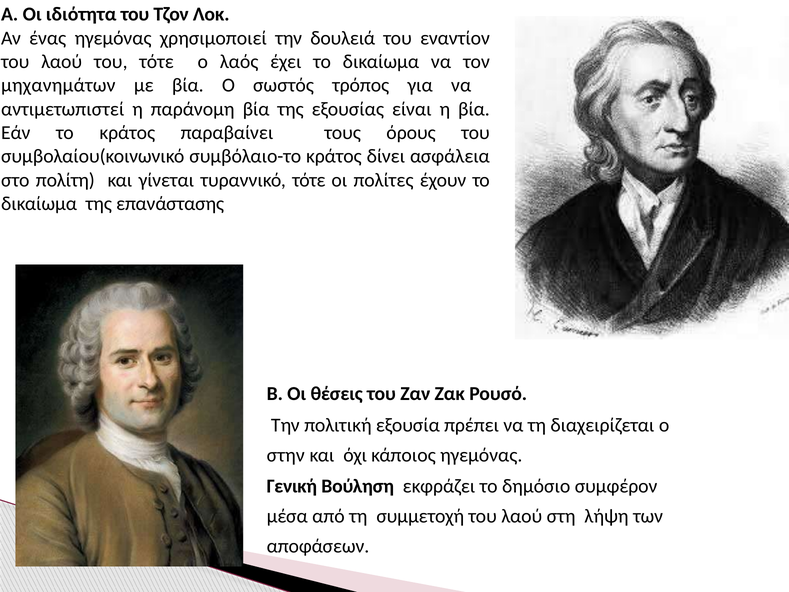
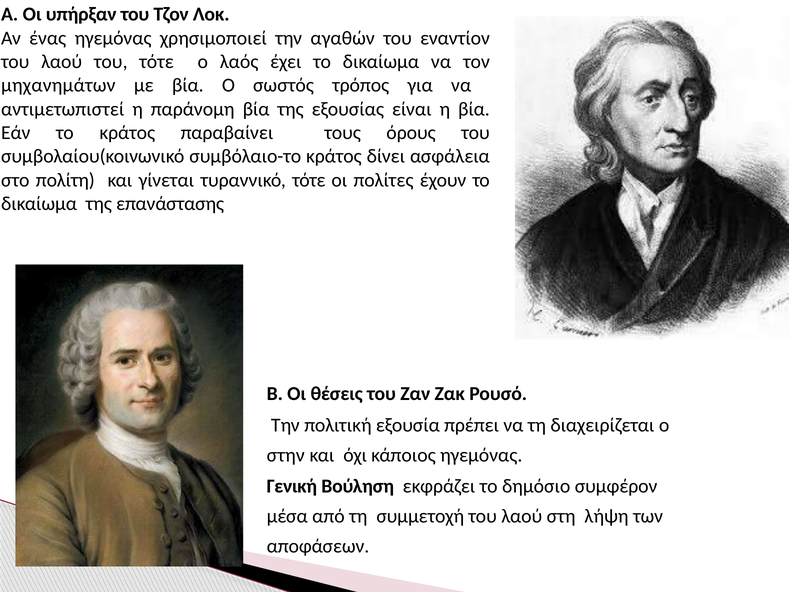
ιδιότητα: ιδιότητα -> υπήρξαν
δουλειά: δουλειά -> αγαθών
